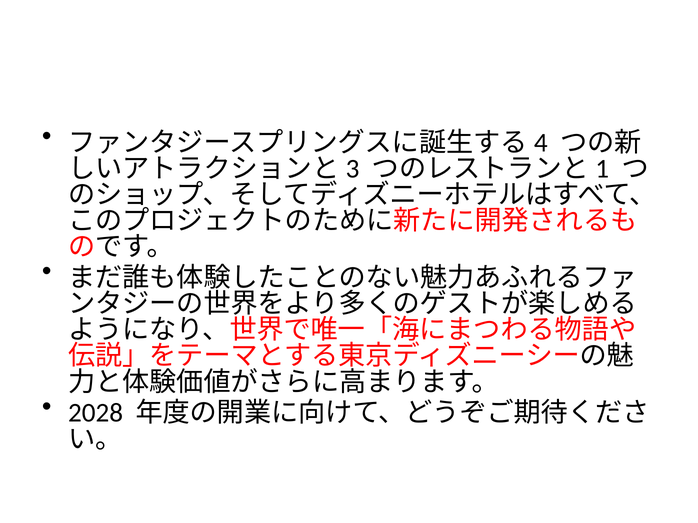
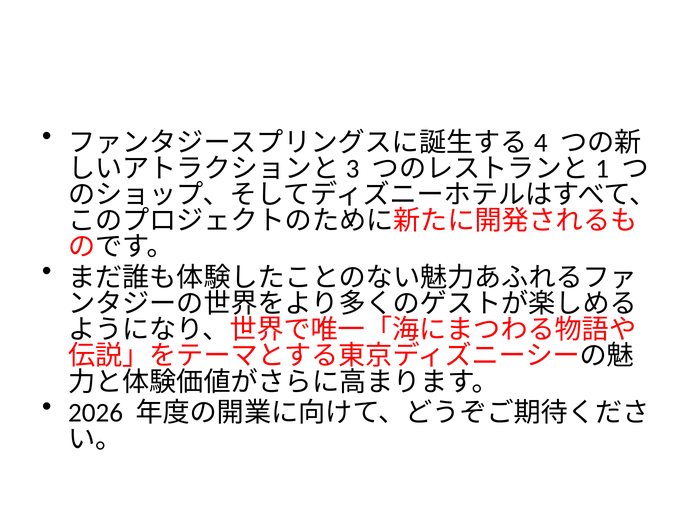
2028: 2028 -> 2026
